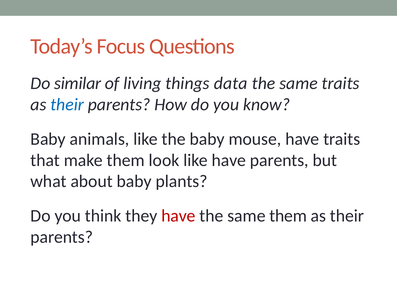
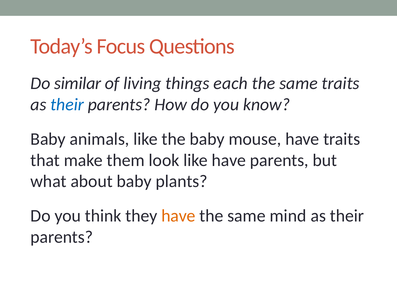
data: data -> each
have at (178, 216) colour: red -> orange
same them: them -> mind
